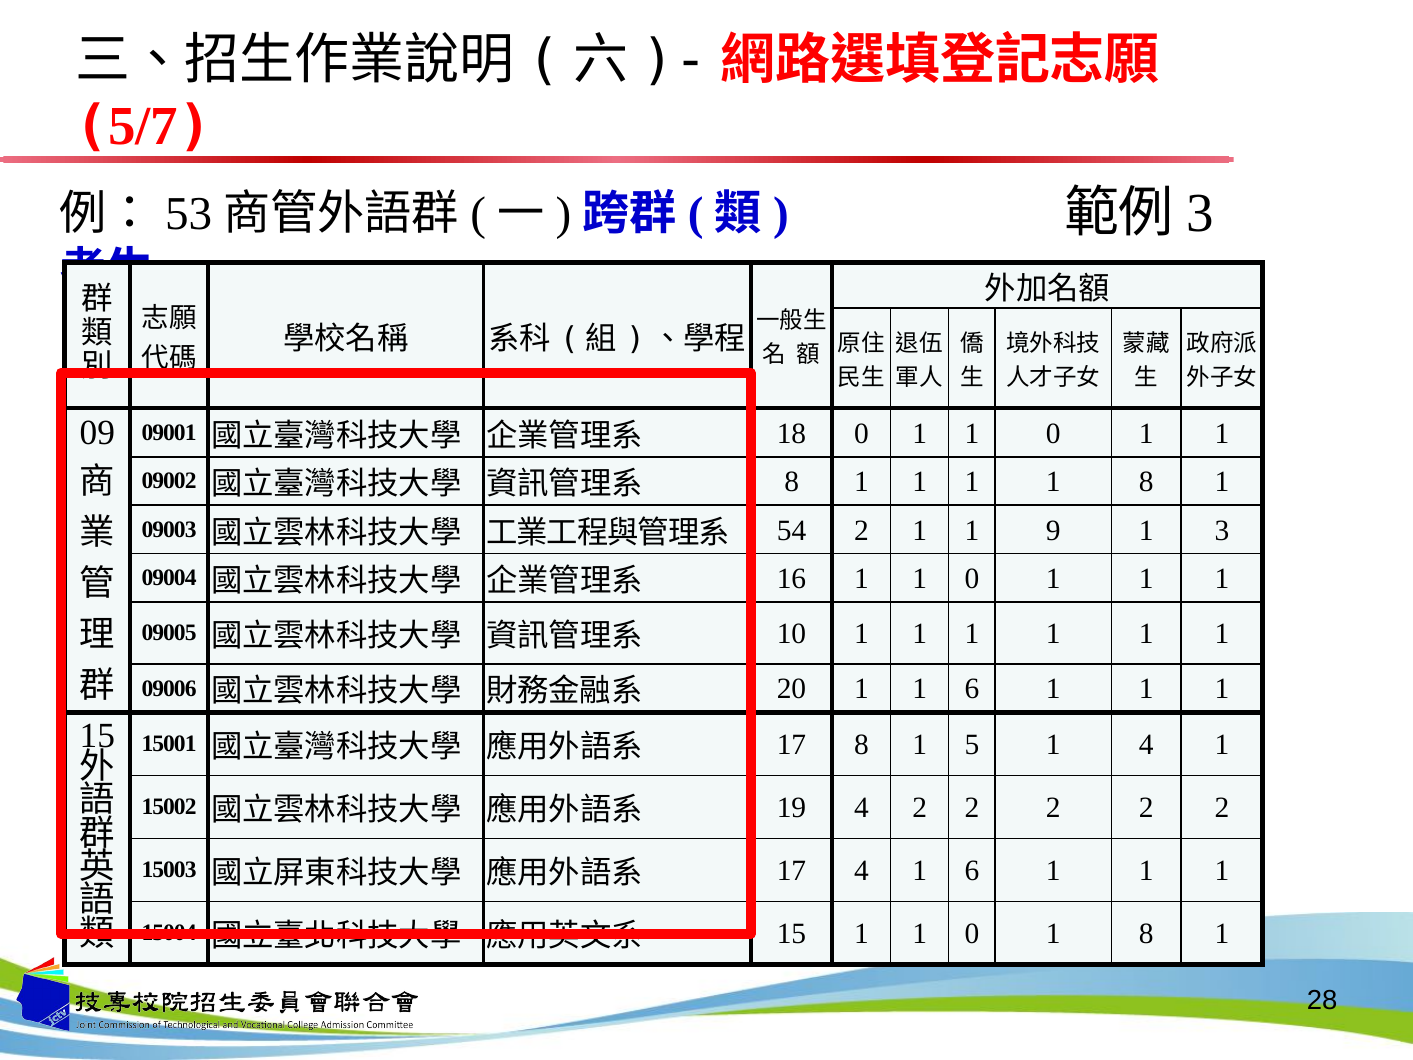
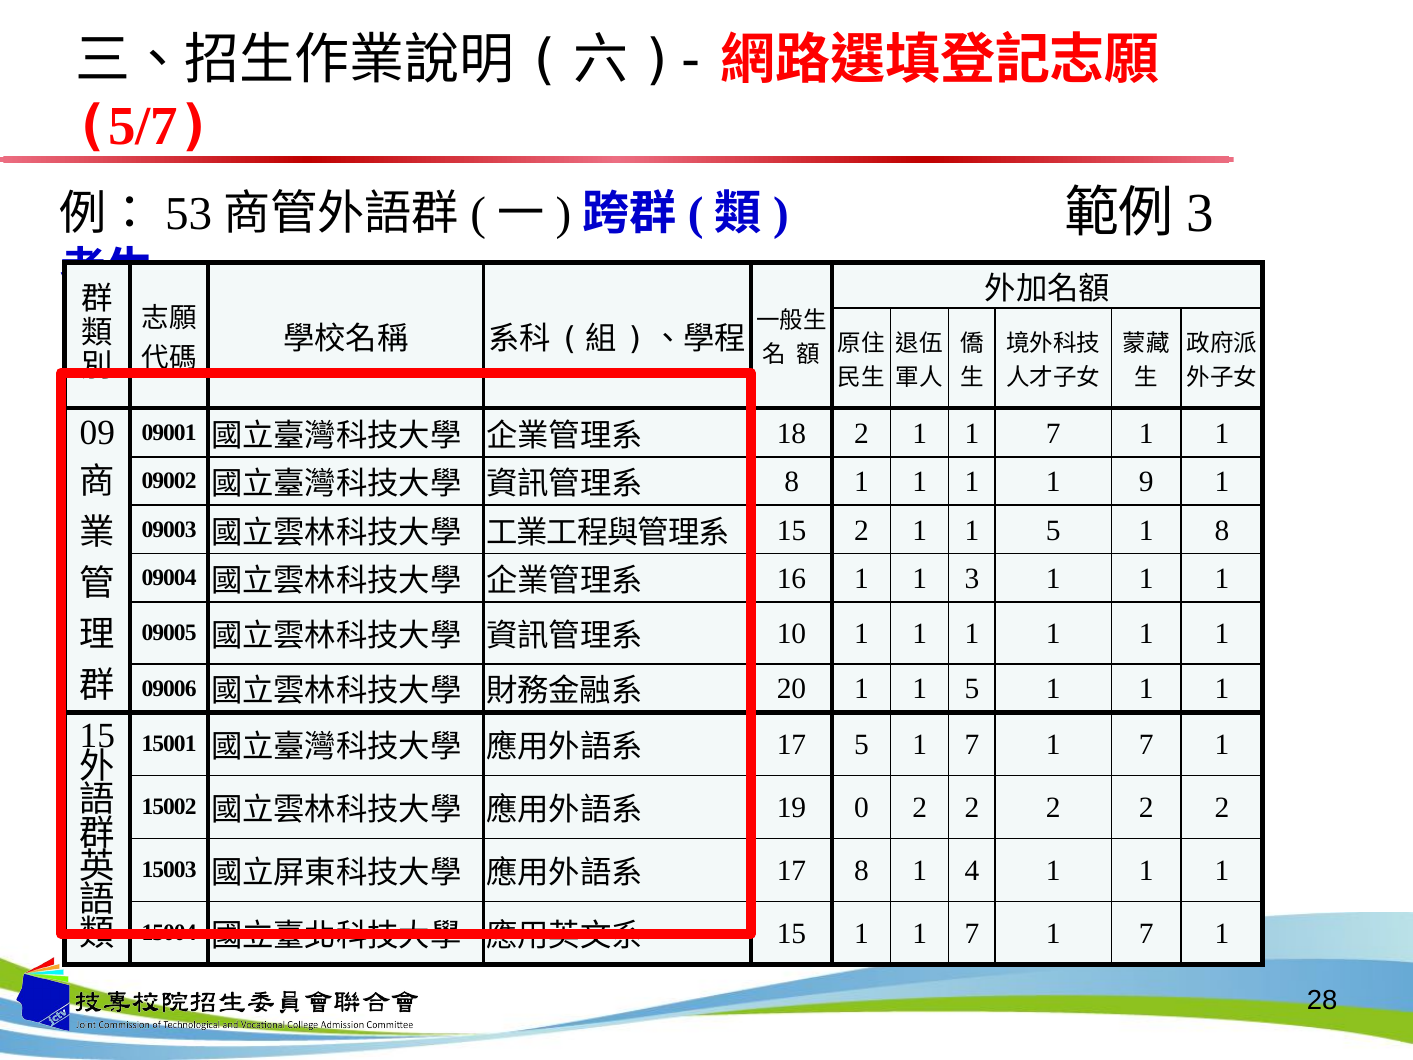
18 0: 0 -> 2
0 at (1053, 433): 0 -> 7
1 1 8: 8 -> 9
54 at (792, 530): 54 -> 15
2 1 1 9: 9 -> 5
1 3: 3 -> 8
16 1 1 0: 0 -> 3
20 1 1 6: 6 -> 5
17 8: 8 -> 5
5 at (972, 745): 5 -> 7
4 at (1146, 745): 4 -> 7
19 4: 4 -> 0
17 4: 4 -> 8
6 at (972, 871): 6 -> 4
15 1 1 0: 0 -> 7
8 at (1146, 934): 8 -> 7
